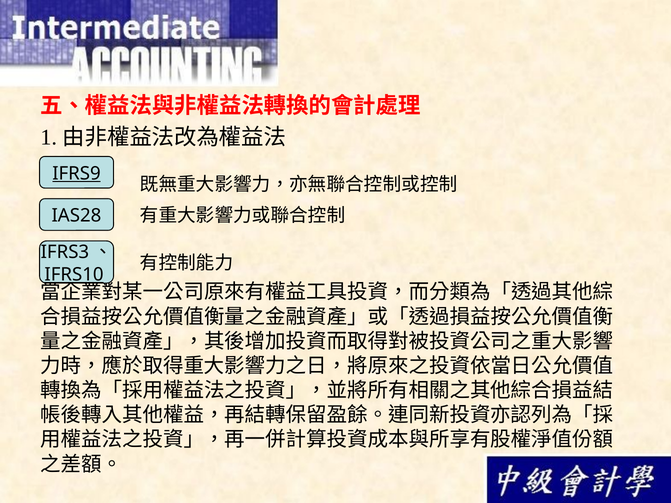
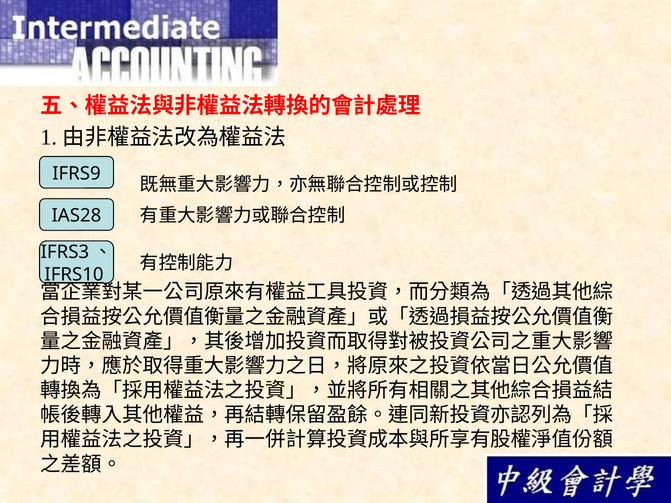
IFRS9 underline: present -> none
